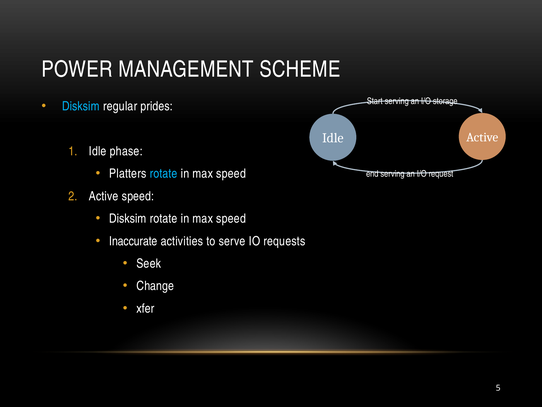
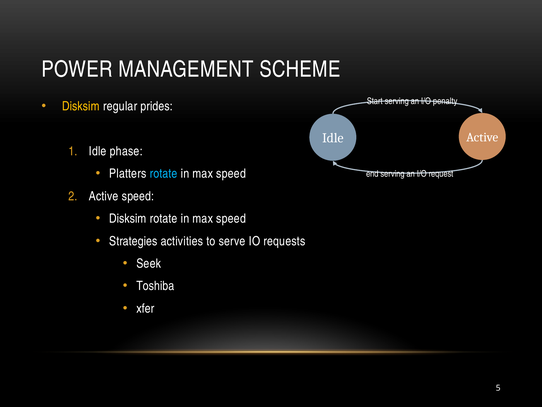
storage: storage -> penalty
Disksim at (81, 106) colour: light blue -> yellow
Inaccurate: Inaccurate -> Strategies
Change: Change -> Toshiba
